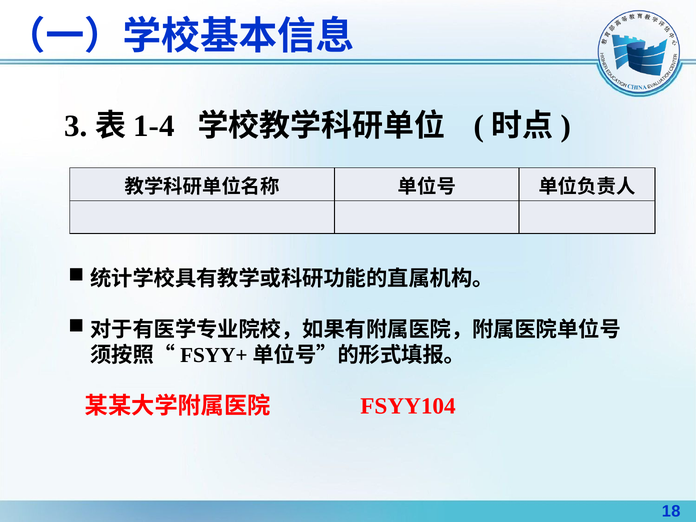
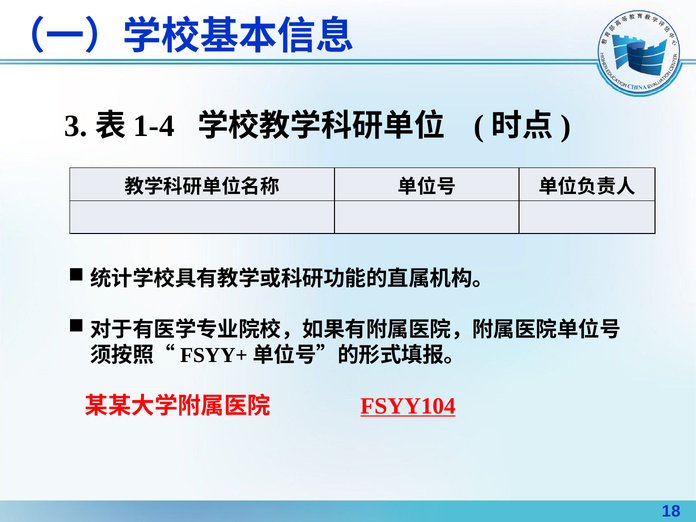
FSYY104 underline: none -> present
